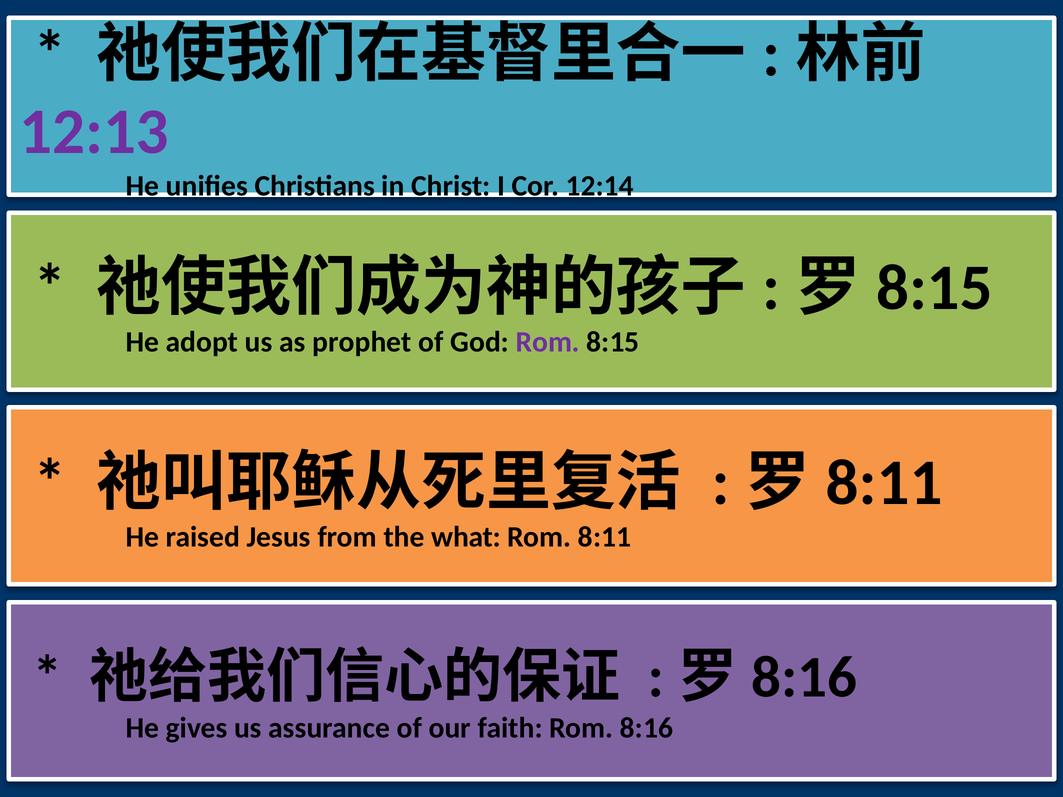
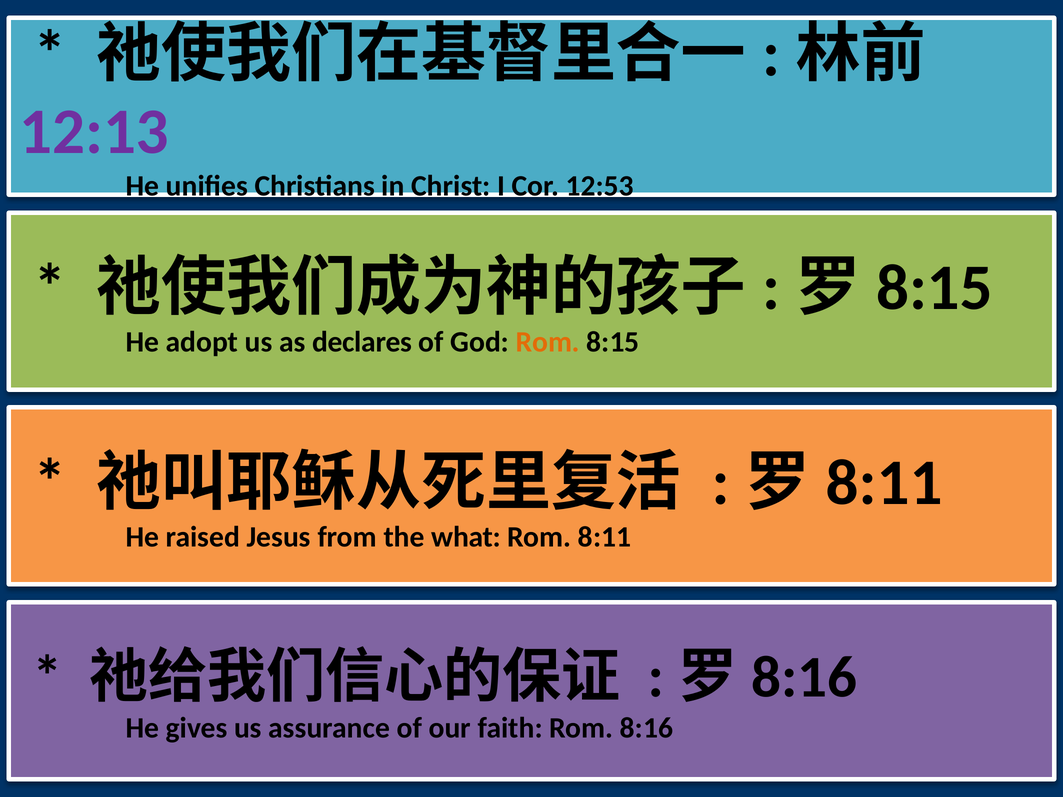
12:14: 12:14 -> 12:53
prophet: prophet -> declares
Rom at (548, 342) colour: purple -> orange
